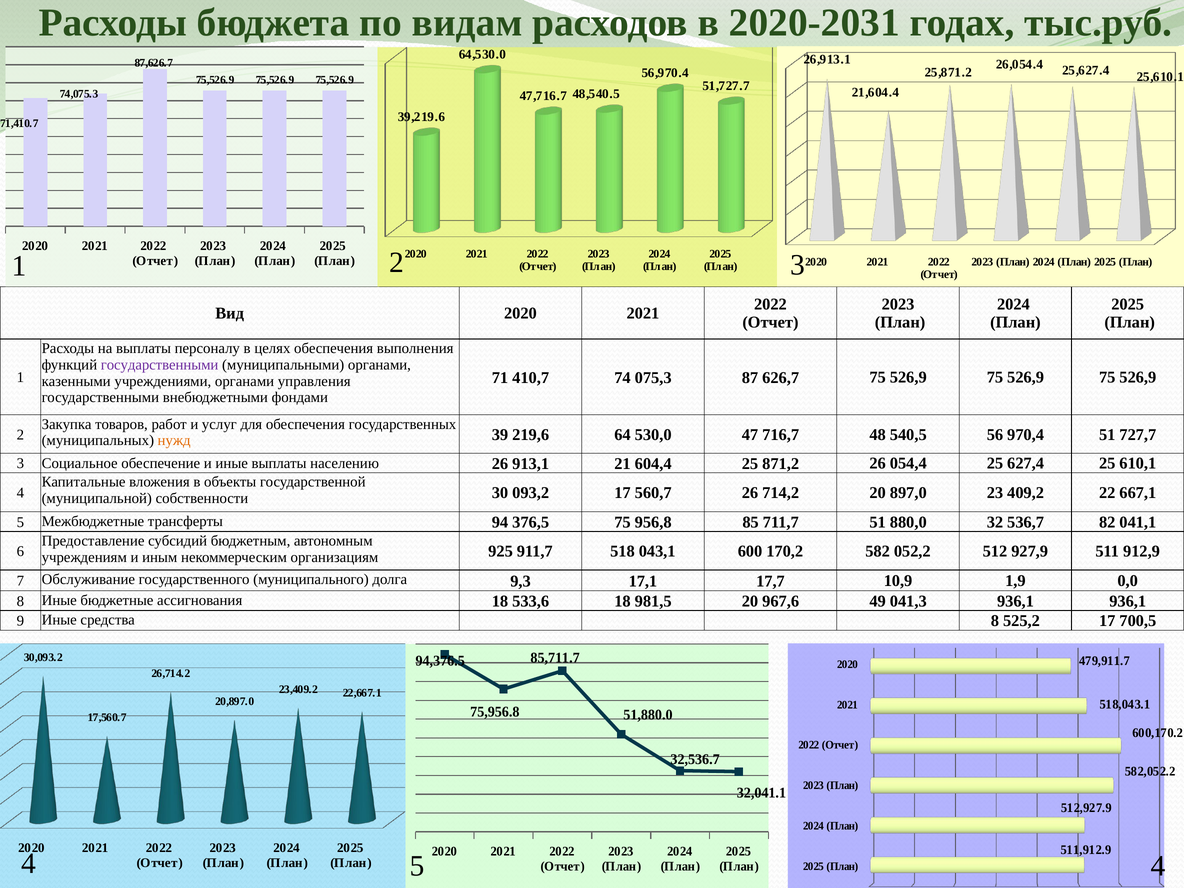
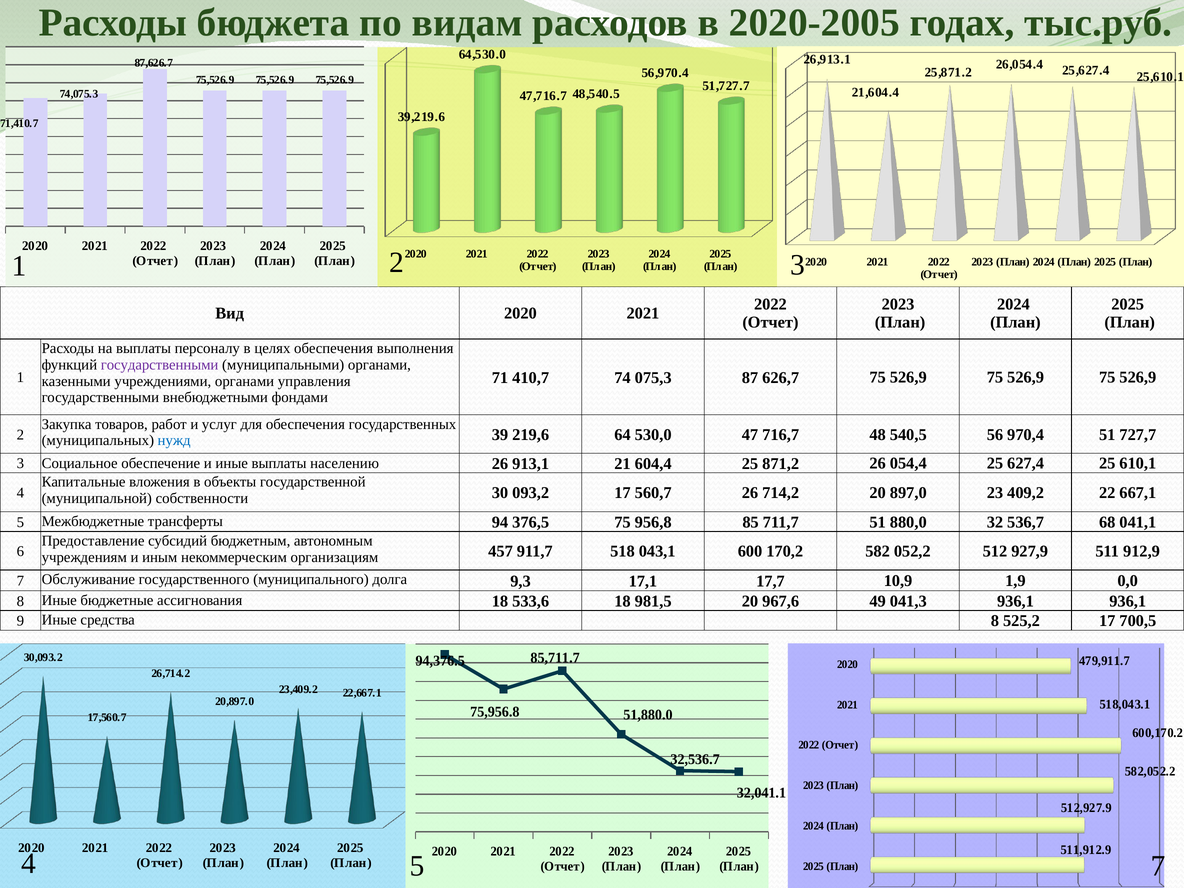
2020-2031: 2020-2031 -> 2020-2005
нужд colour: orange -> blue
82: 82 -> 68
925: 925 -> 457
5 4: 4 -> 7
